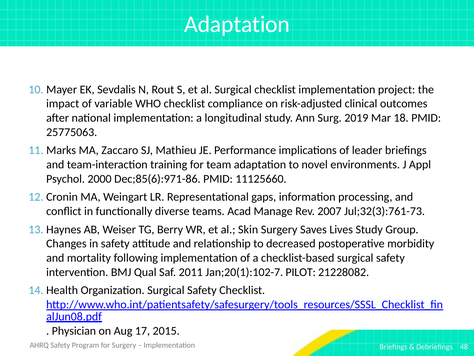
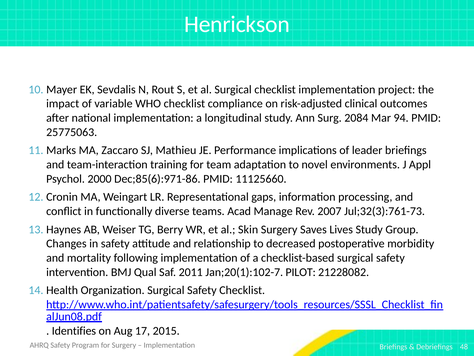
Adaptation at (237, 24): Adaptation -> Henrickson
2019: 2019 -> 2084
18: 18 -> 94
Physician: Physician -> Identifies
